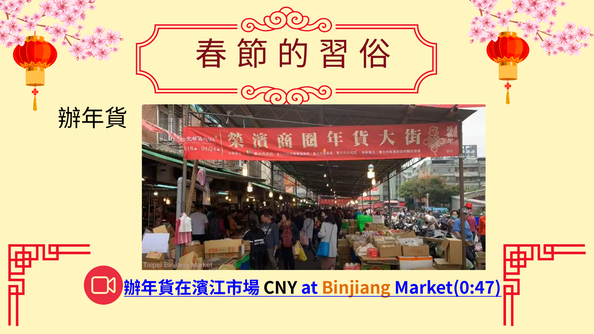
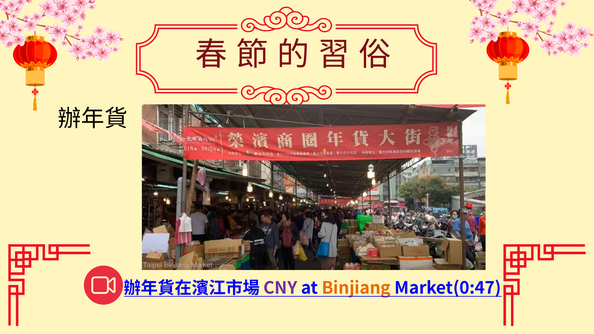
CNY colour: black -> purple
